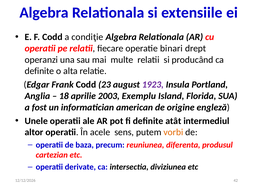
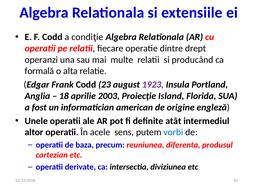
binari: binari -> dintre
definite at (39, 71): definite -> formală
Exemplu: Exemplu -> Proiecţie
vorbi colour: orange -> blue
